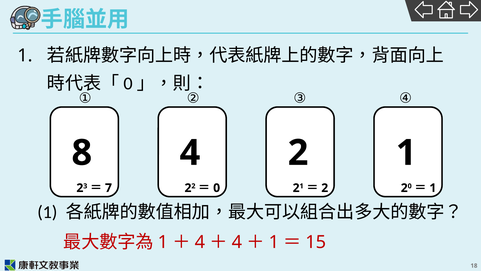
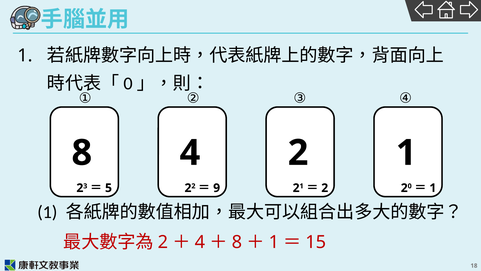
7: 7 -> 5
0 at (217, 188): 0 -> 9
1 at (163, 242): 1 -> 2
4 at (237, 242): 4 -> 8
